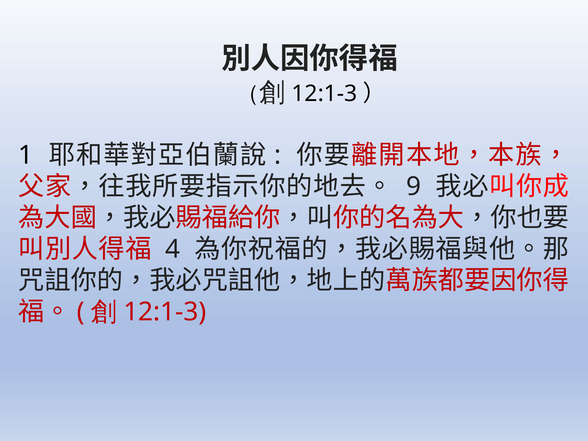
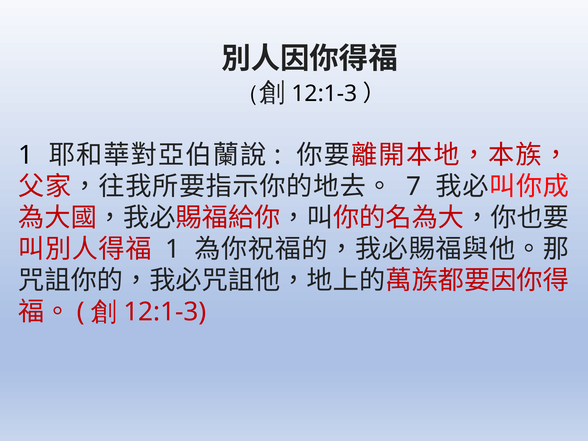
9: 9 -> 7
4 at (172, 249): 4 -> 1
